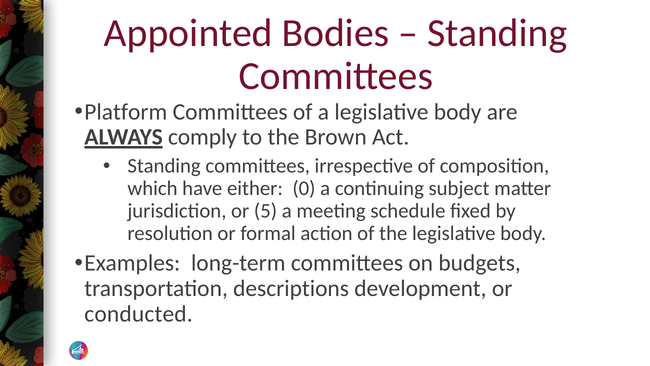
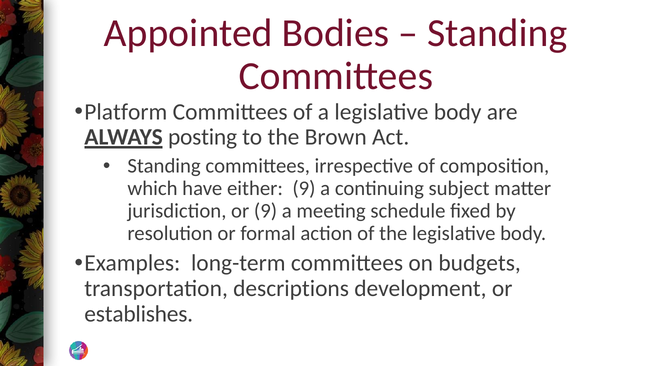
comply: comply -> posting
either 0: 0 -> 9
or 5: 5 -> 9
conducted: conducted -> establishes
